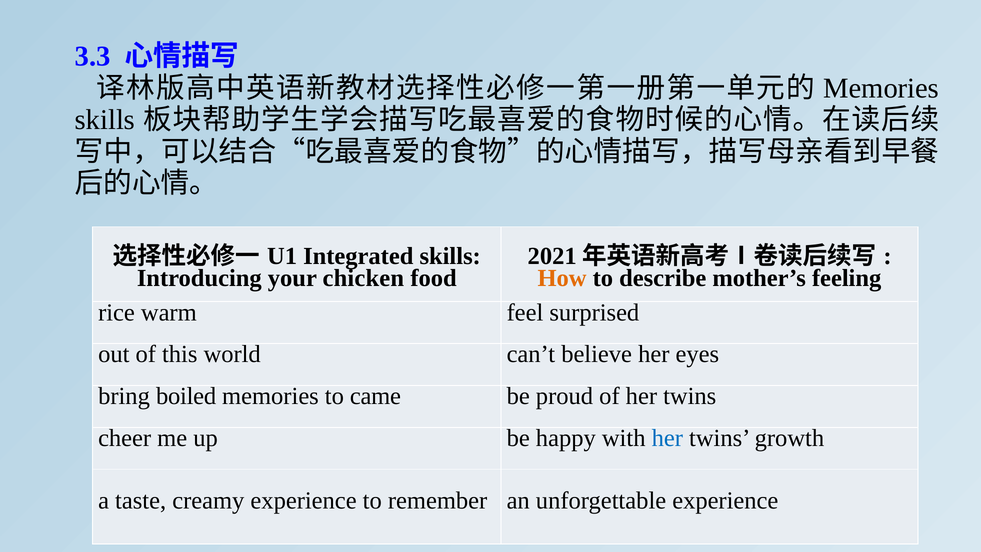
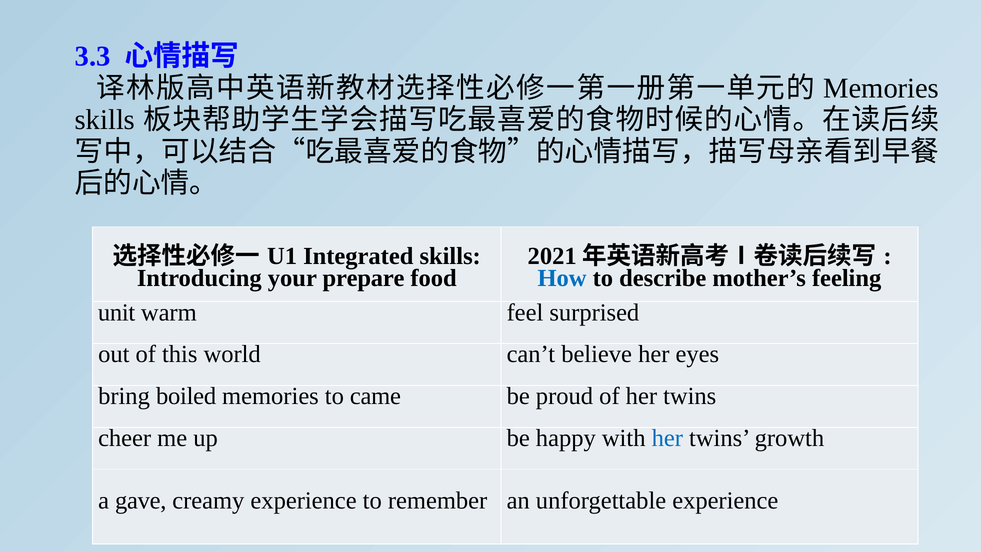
chicken: chicken -> prepare
How colour: orange -> blue
rice: rice -> unit
taste: taste -> gave
